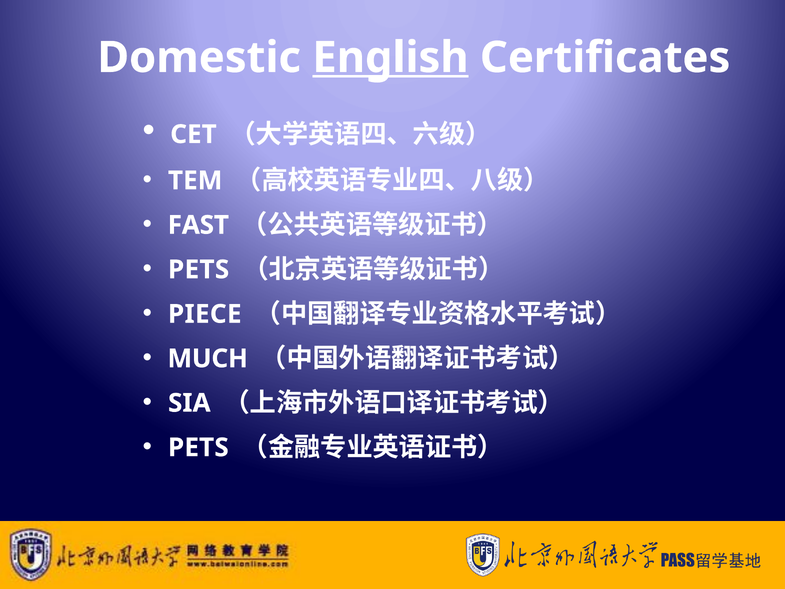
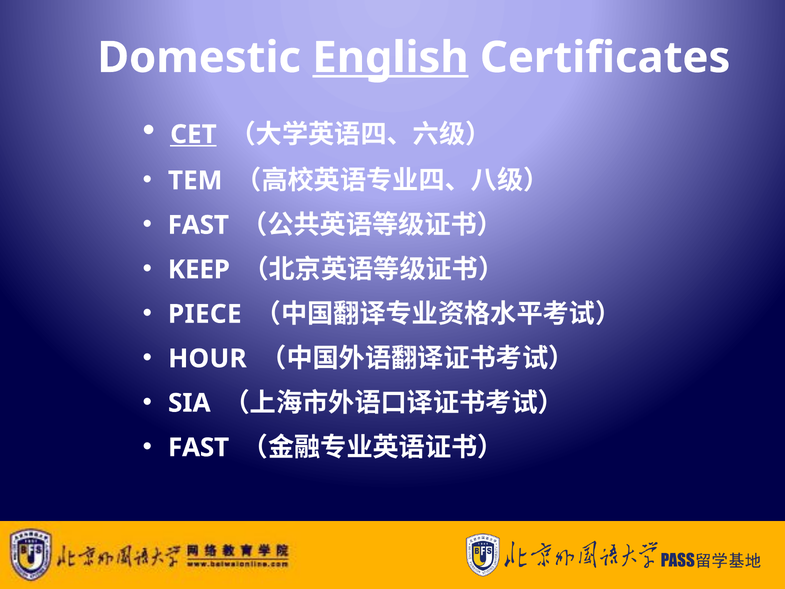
CET underline: none -> present
PETS at (199, 270): PETS -> KEEP
MUCH: MUCH -> HOUR
PETS at (198, 447): PETS -> FAST
